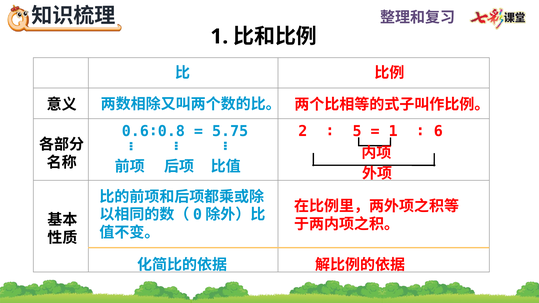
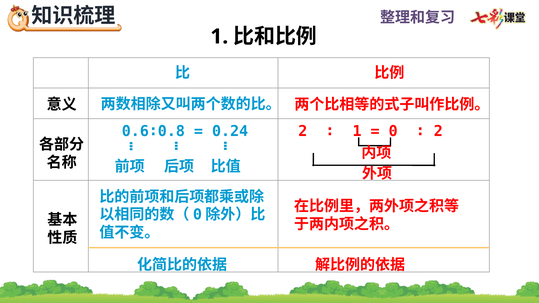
5.75: 5.75 -> 0.24
5 at (357, 131): 5 -> 1
1 at (393, 131): 1 -> 0
6 at (438, 131): 6 -> 2
